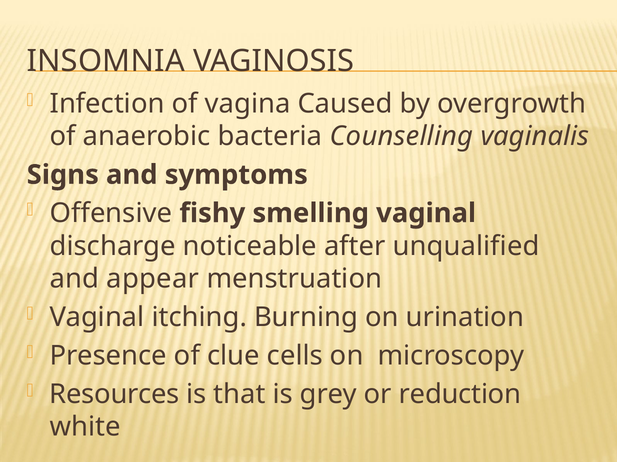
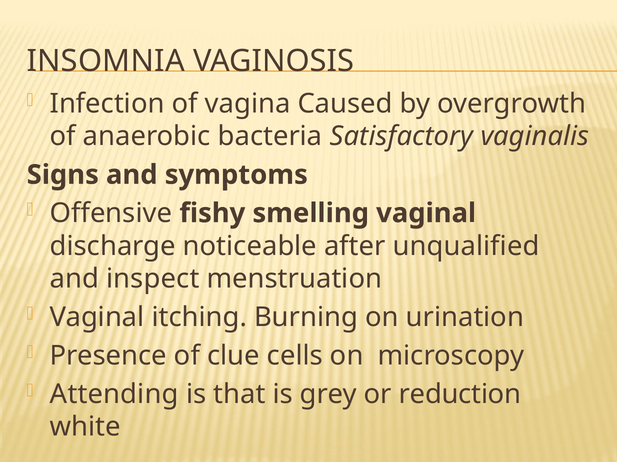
Counselling: Counselling -> Satisfactory
appear: appear -> inspect
Resources: Resources -> Attending
